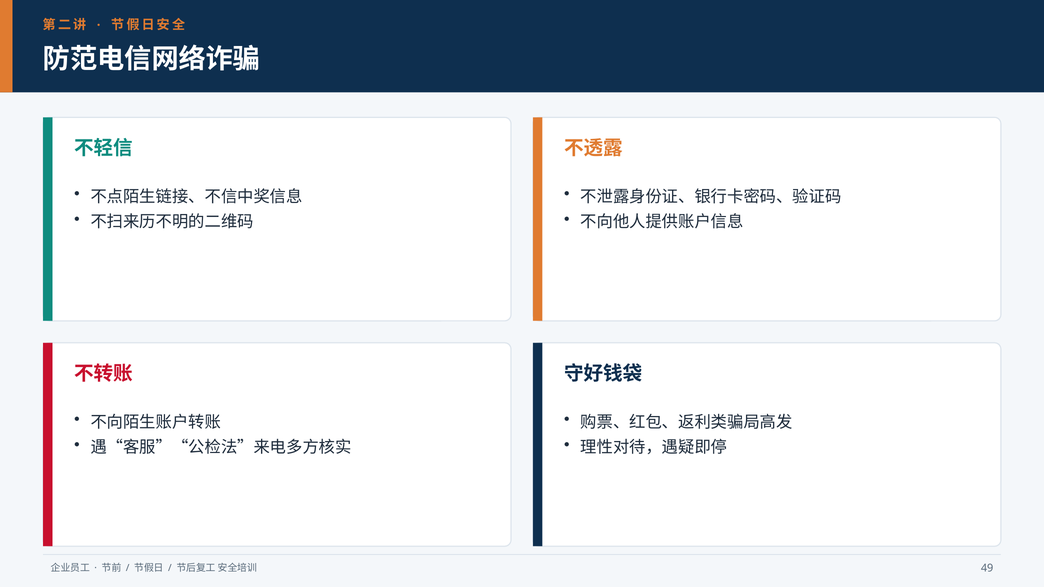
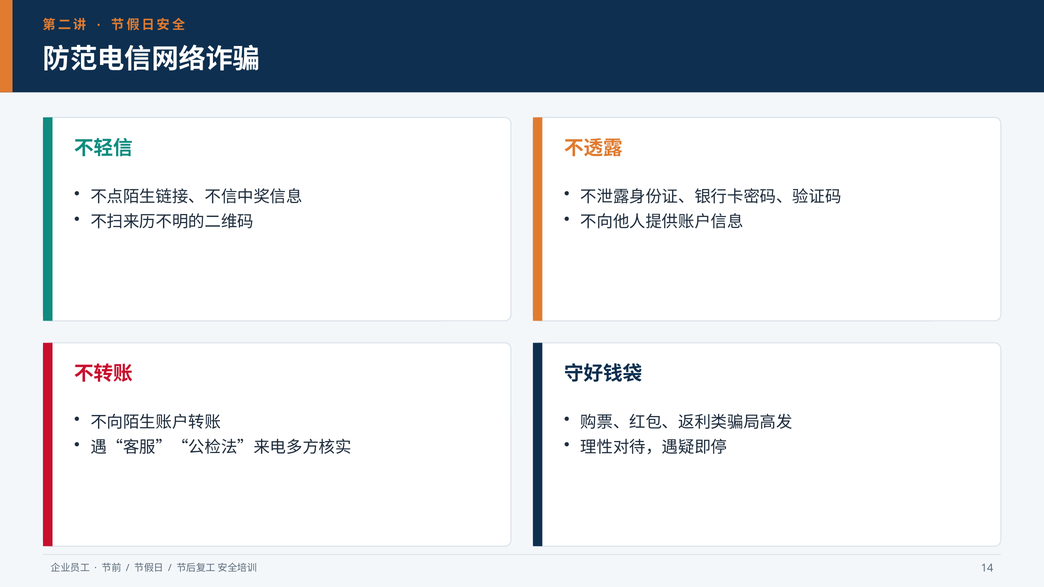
49: 49 -> 14
